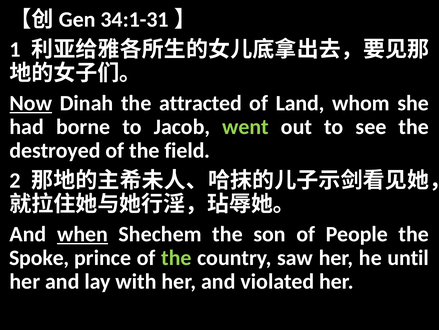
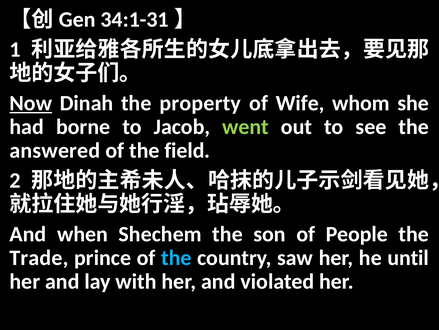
attracted: attracted -> property
Land: Land -> Wife
destroyed: destroyed -> answered
when underline: present -> none
Spoke: Spoke -> Trade
the at (176, 257) colour: light green -> light blue
